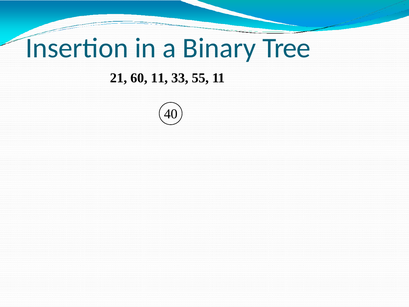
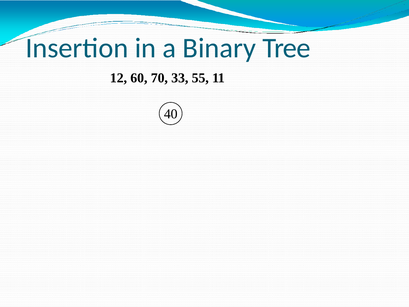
21: 21 -> 12
60 11: 11 -> 70
